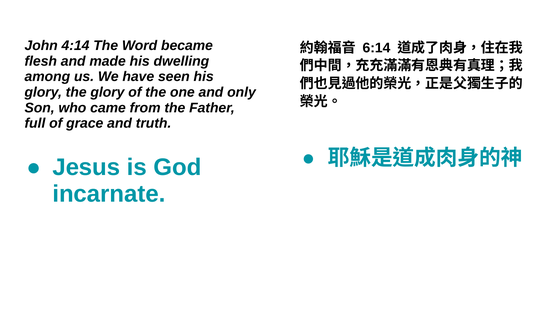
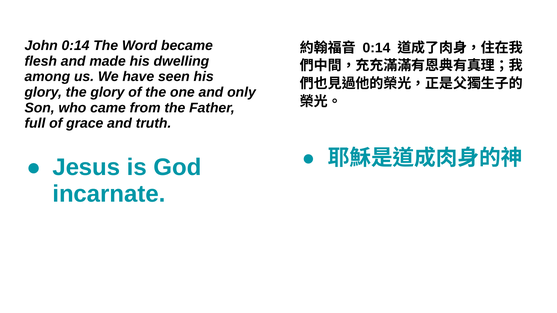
John 4:14: 4:14 -> 0:14
6:14 at (376, 48): 6:14 -> 0:14
